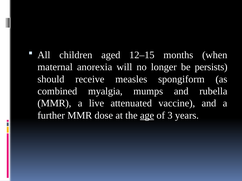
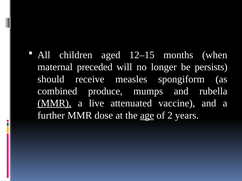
anorexia: anorexia -> preceded
myalgia: myalgia -> produce
MMR at (54, 104) underline: none -> present
3: 3 -> 2
